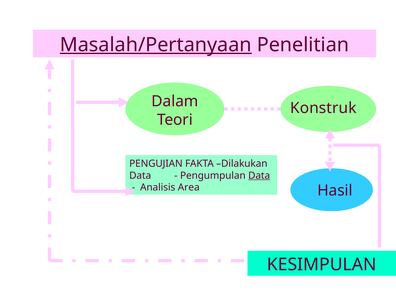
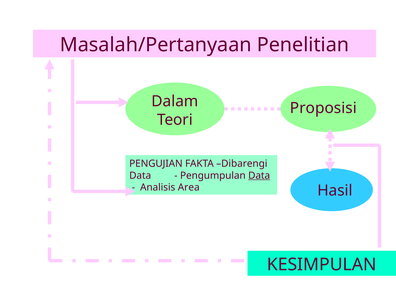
Masalah/Pertanyaan underline: present -> none
Konstruk: Konstruk -> Proposisi
Dilakukan: Dilakukan -> Dibarengi
